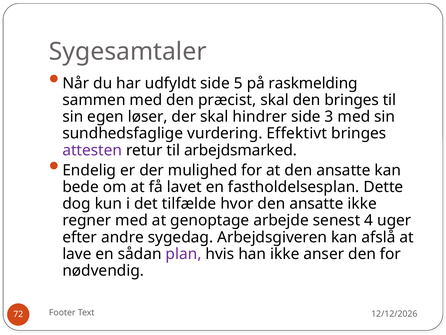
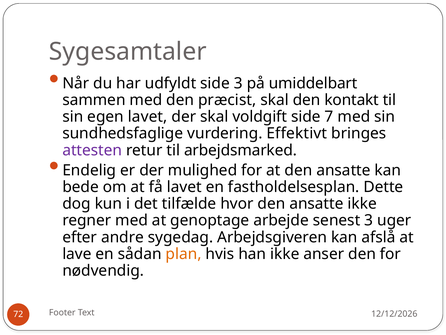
side 5: 5 -> 3
raskmelding: raskmelding -> umiddelbart
den bringes: bringes -> kontakt
egen løser: løser -> lavet
hindrer: hindrer -> voldgift
3: 3 -> 7
senest 4: 4 -> 3
plan colour: purple -> orange
